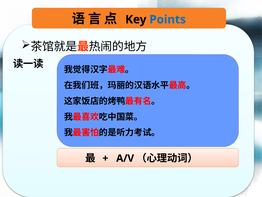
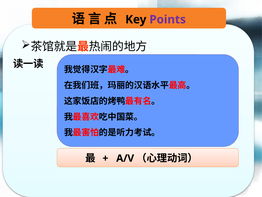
Points colour: blue -> purple
